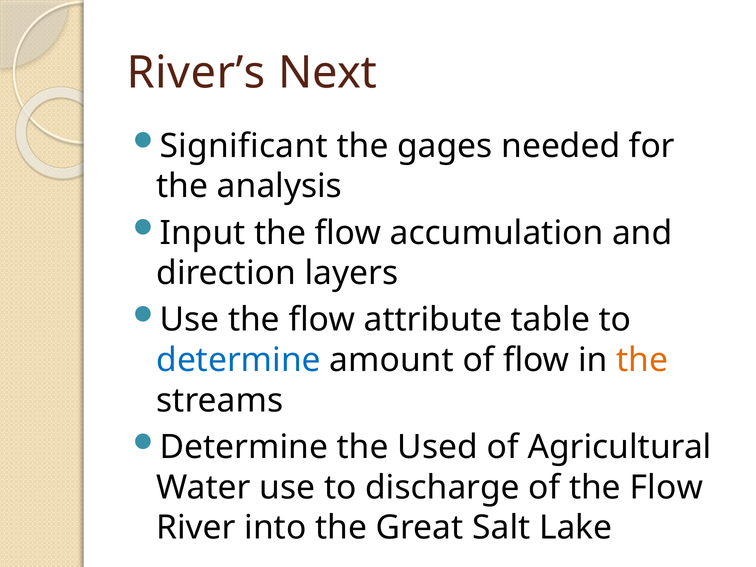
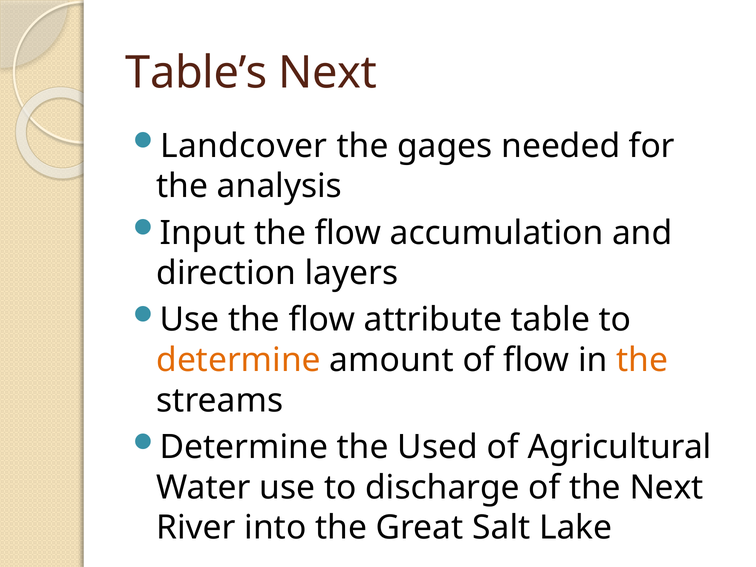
River’s: River’s -> Table’s
Significant: Significant -> Landcover
determine at (239, 360) colour: blue -> orange
of the Flow: Flow -> Next
